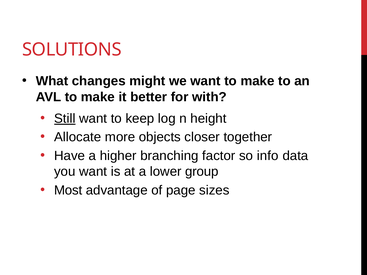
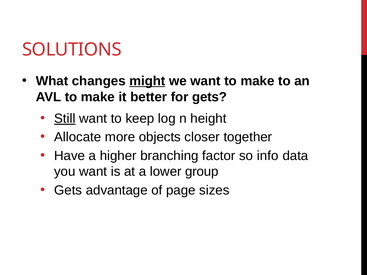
might underline: none -> present
for with: with -> gets
Most at (68, 190): Most -> Gets
